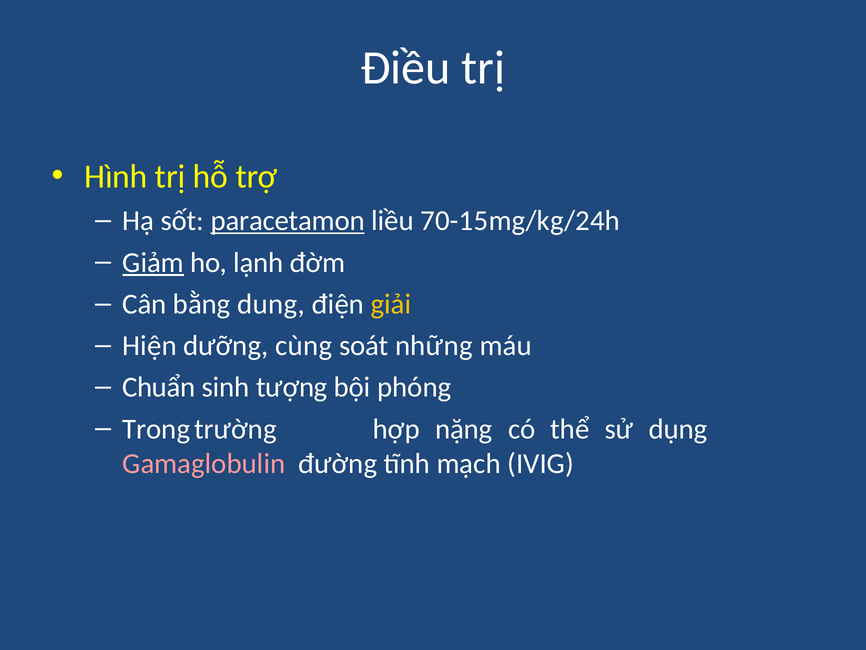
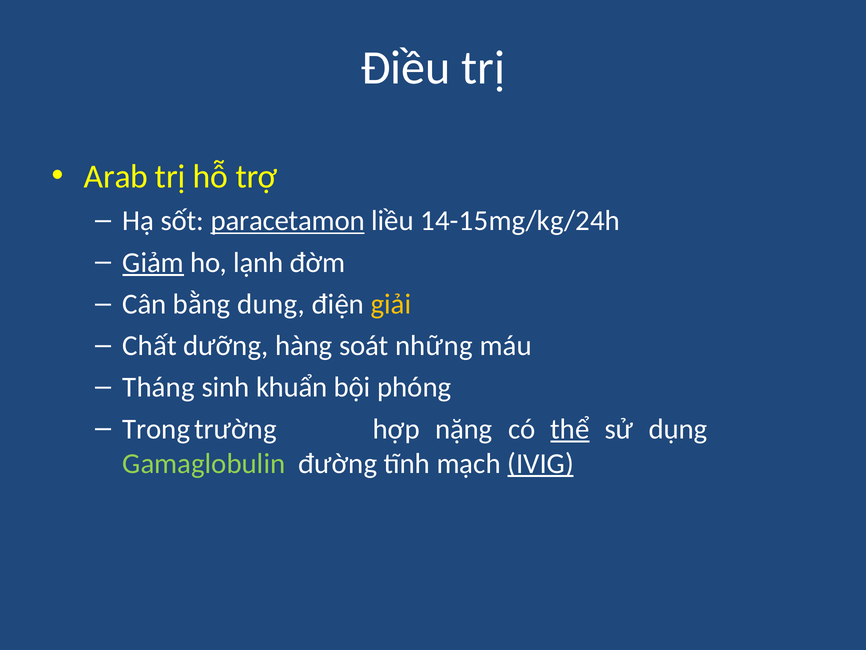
Hình: Hình -> Arab
70-15mg/kg/24h: 70-15mg/kg/24h -> 14-15mg/kg/24h
Hiện: Hiện -> Chất
cùng: cùng -> hàng
Chuẩn: Chuẩn -> Tháng
tượng: tượng -> khuẩn
thể underline: none -> present
Gamaglobulin colour: pink -> light green
IVIG underline: none -> present
